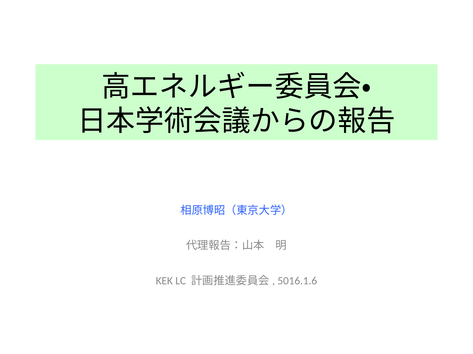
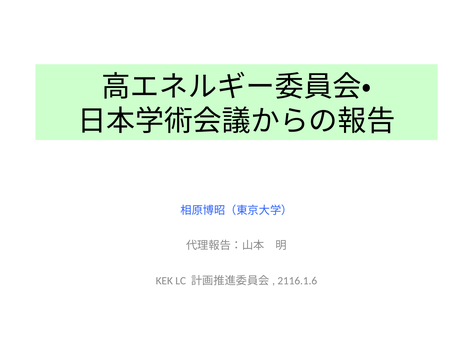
5016.1.6: 5016.1.6 -> 2116.1.6
